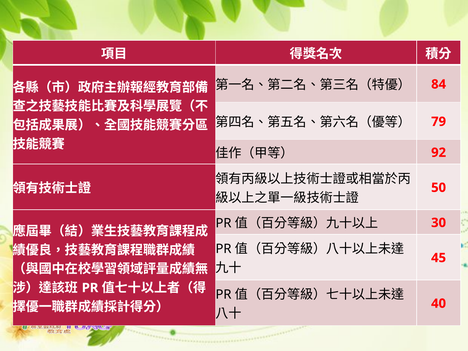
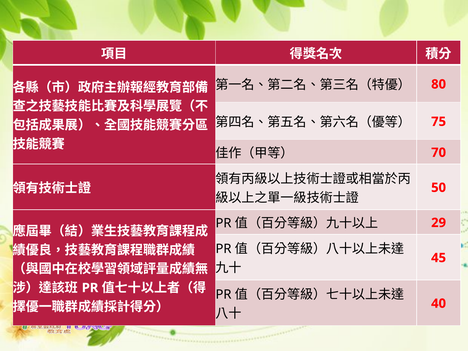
84: 84 -> 80
79: 79 -> 75
92: 92 -> 70
30: 30 -> 29
